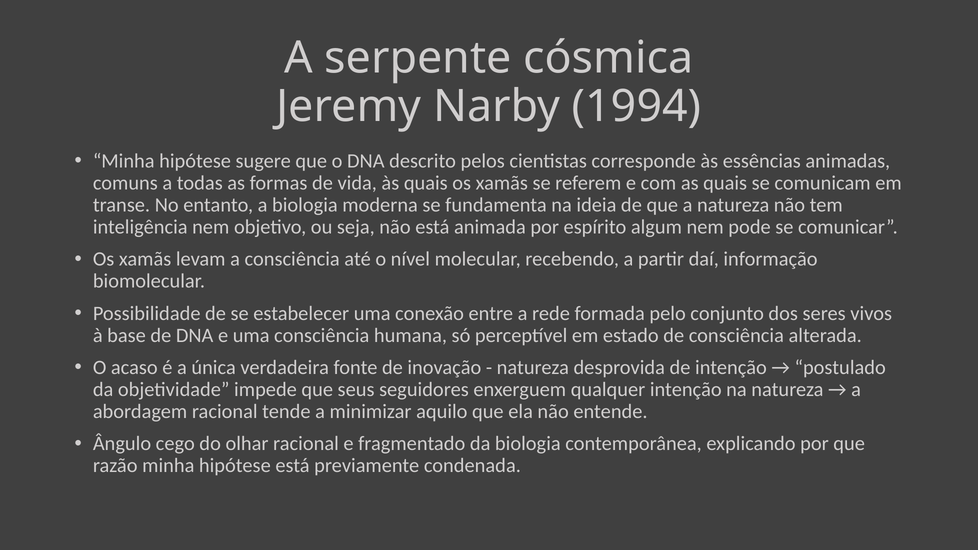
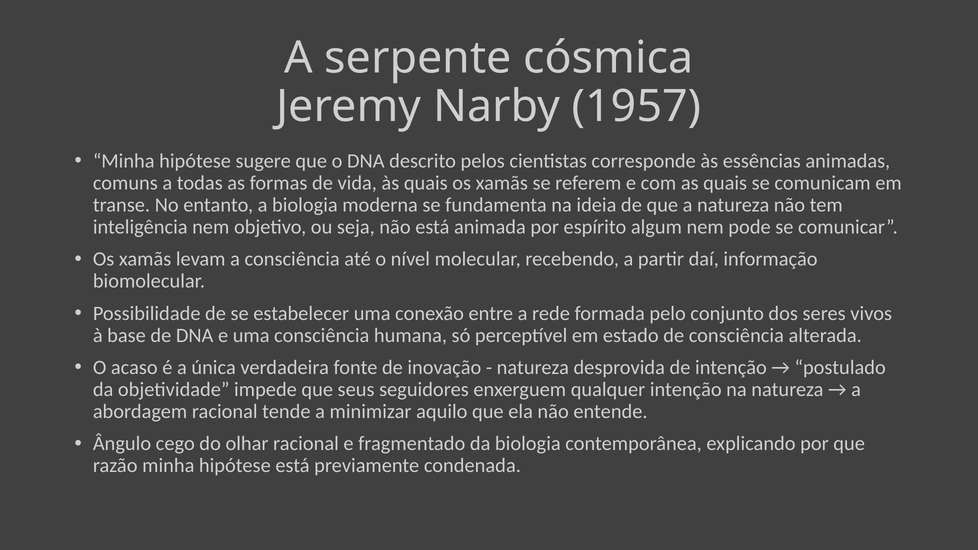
1994: 1994 -> 1957
